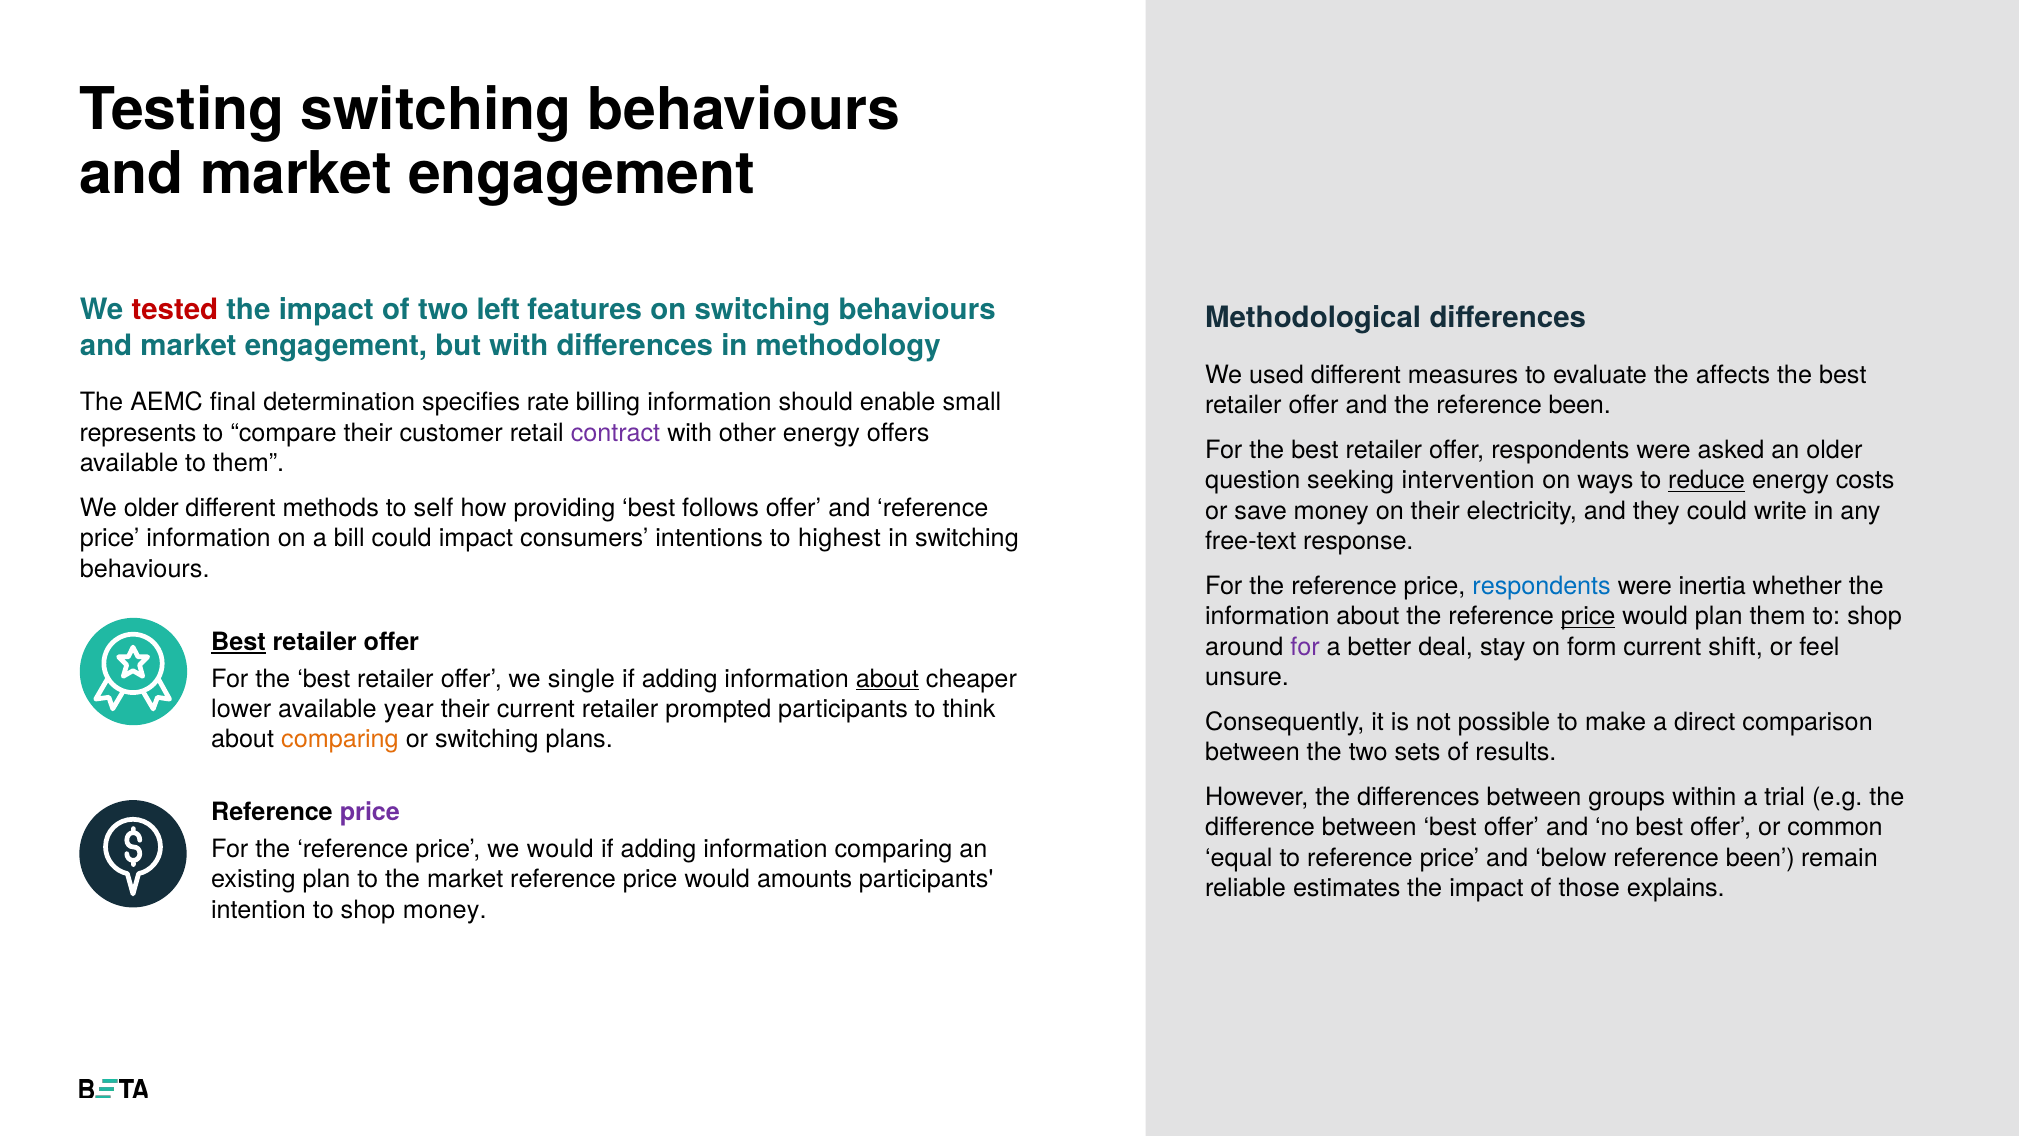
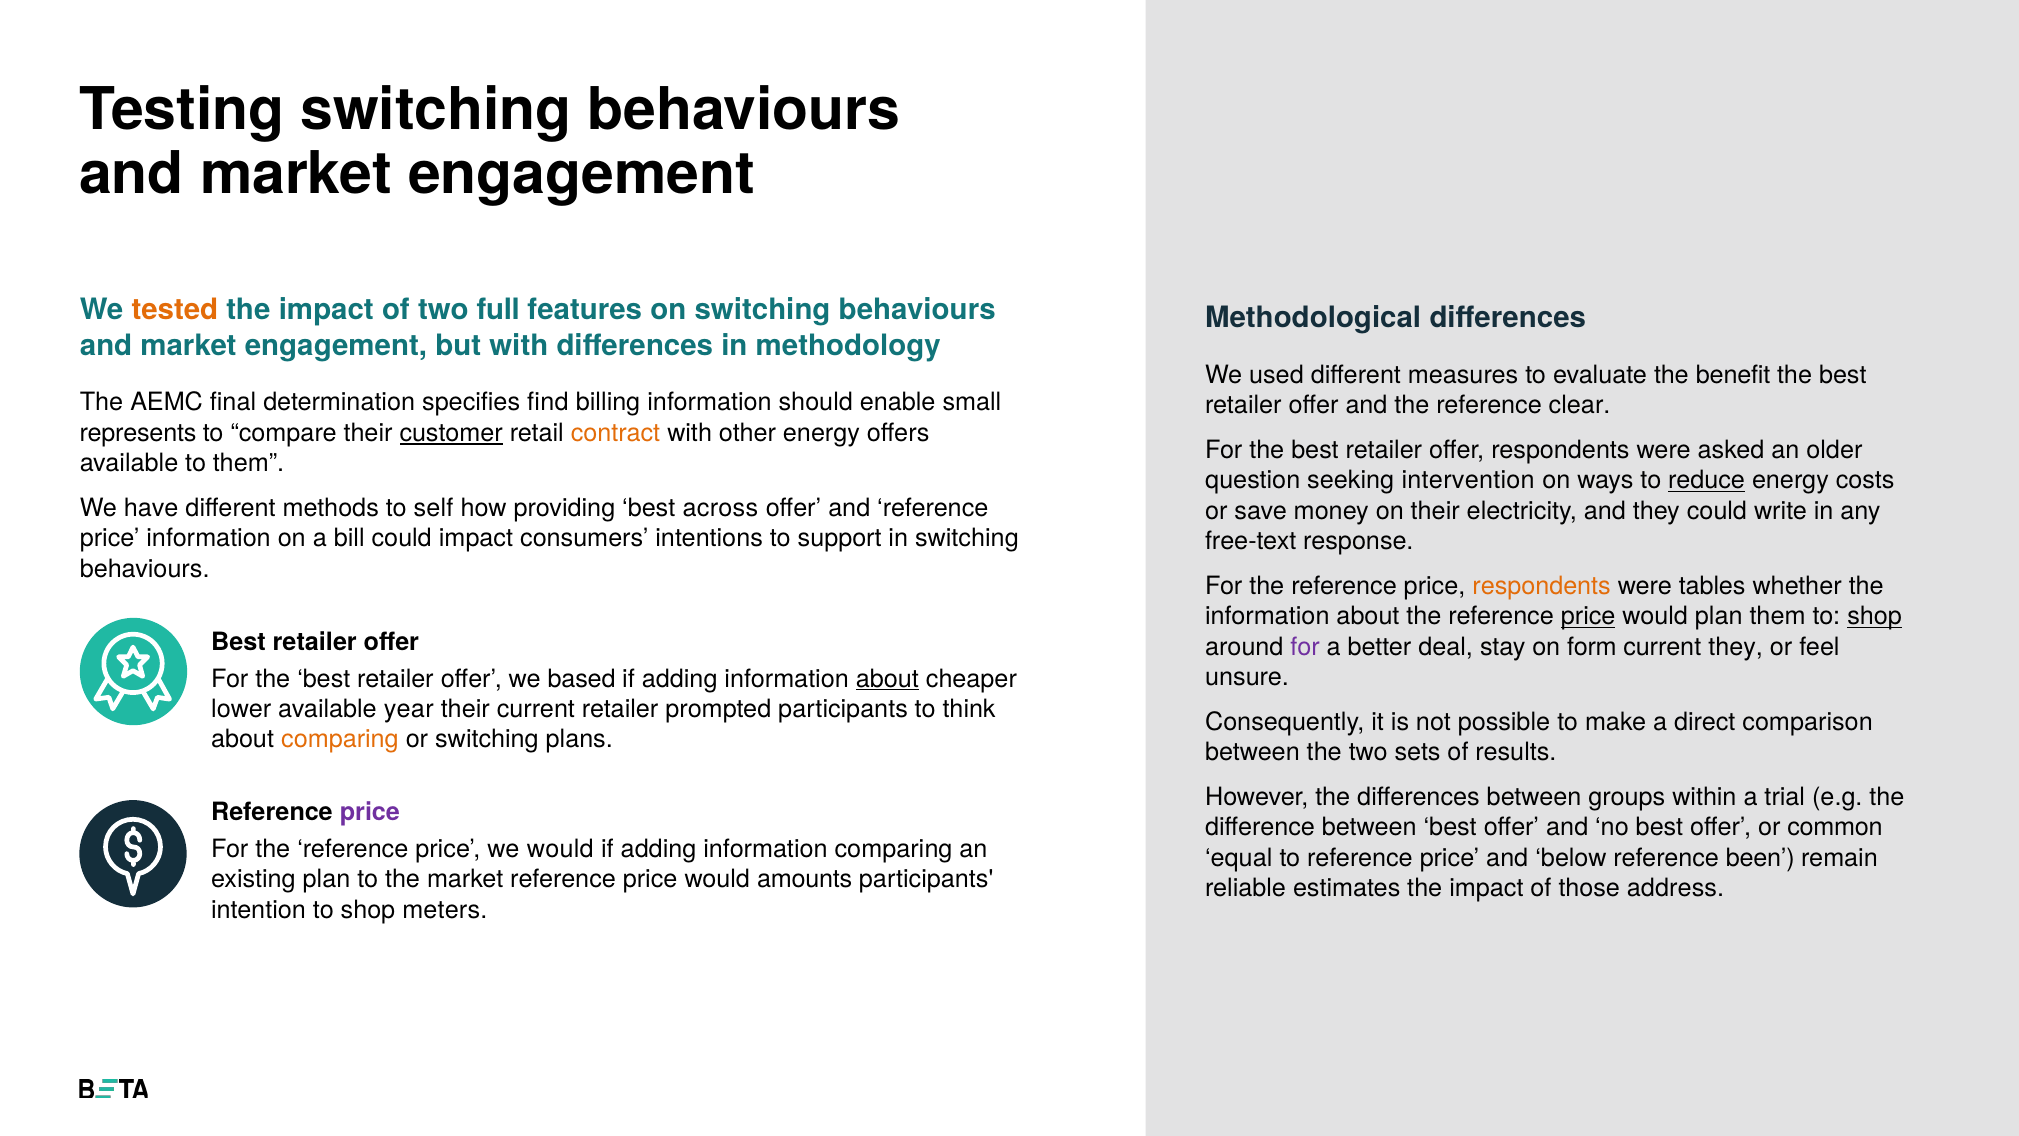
tested colour: red -> orange
left: left -> full
affects: affects -> benefit
rate: rate -> find
the reference been: been -> clear
customer underline: none -> present
contract colour: purple -> orange
We older: older -> have
follows: follows -> across
highest: highest -> support
respondents at (1542, 586) colour: blue -> orange
inertia: inertia -> tables
shop at (1875, 616) underline: none -> present
Best at (238, 642) underline: present -> none
current shift: shift -> they
single: single -> based
explains: explains -> address
shop money: money -> meters
